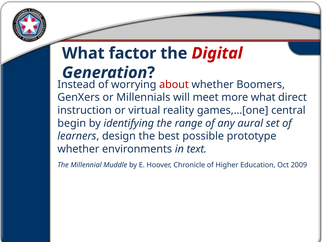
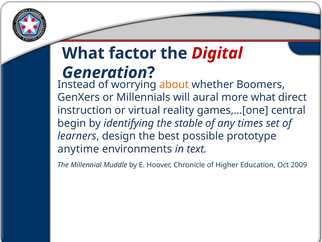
about colour: red -> orange
meet: meet -> aural
range: range -> stable
aural: aural -> times
whether at (78, 149): whether -> anytime
